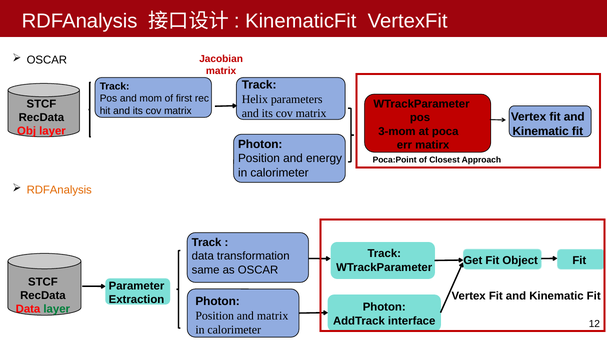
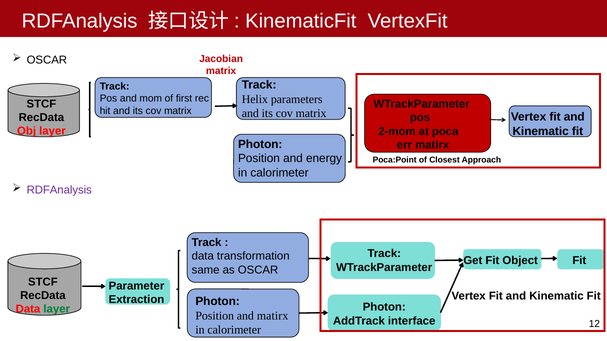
3-mom: 3-mom -> 2-mom
RDFAnalysis at (59, 190) colour: orange -> purple
and matrix: matrix -> matirx
